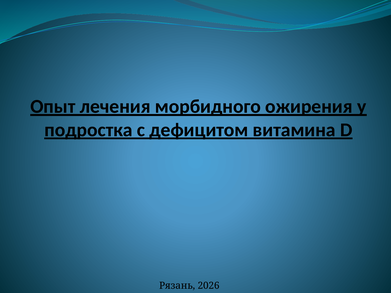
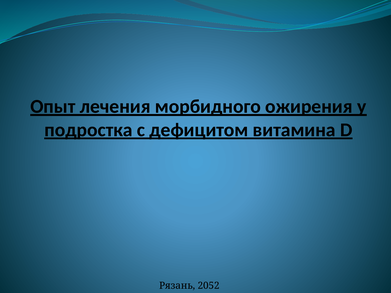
2026: 2026 -> 2052
